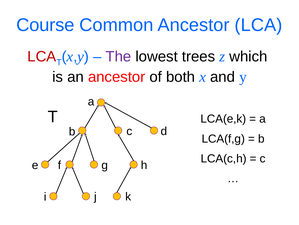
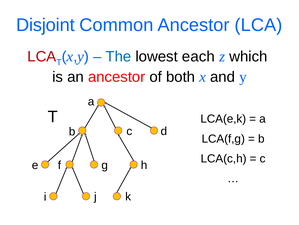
Course: Course -> Disjoint
The colour: purple -> blue
trees: trees -> each
